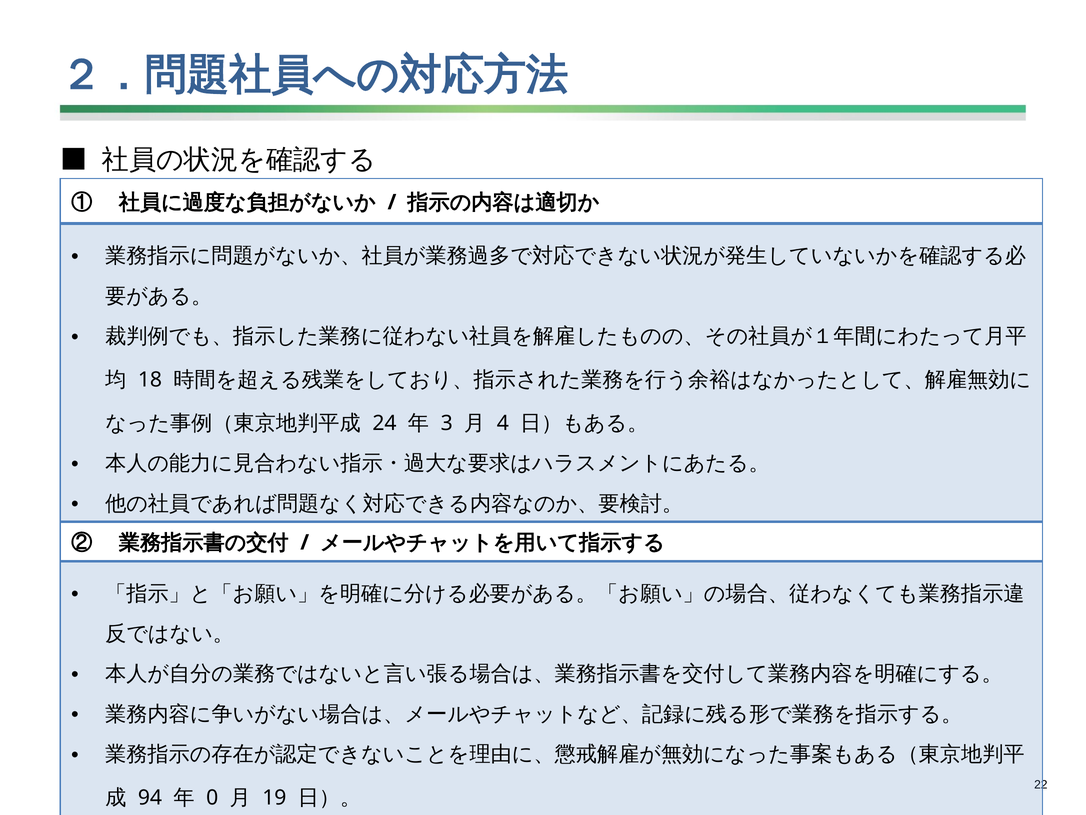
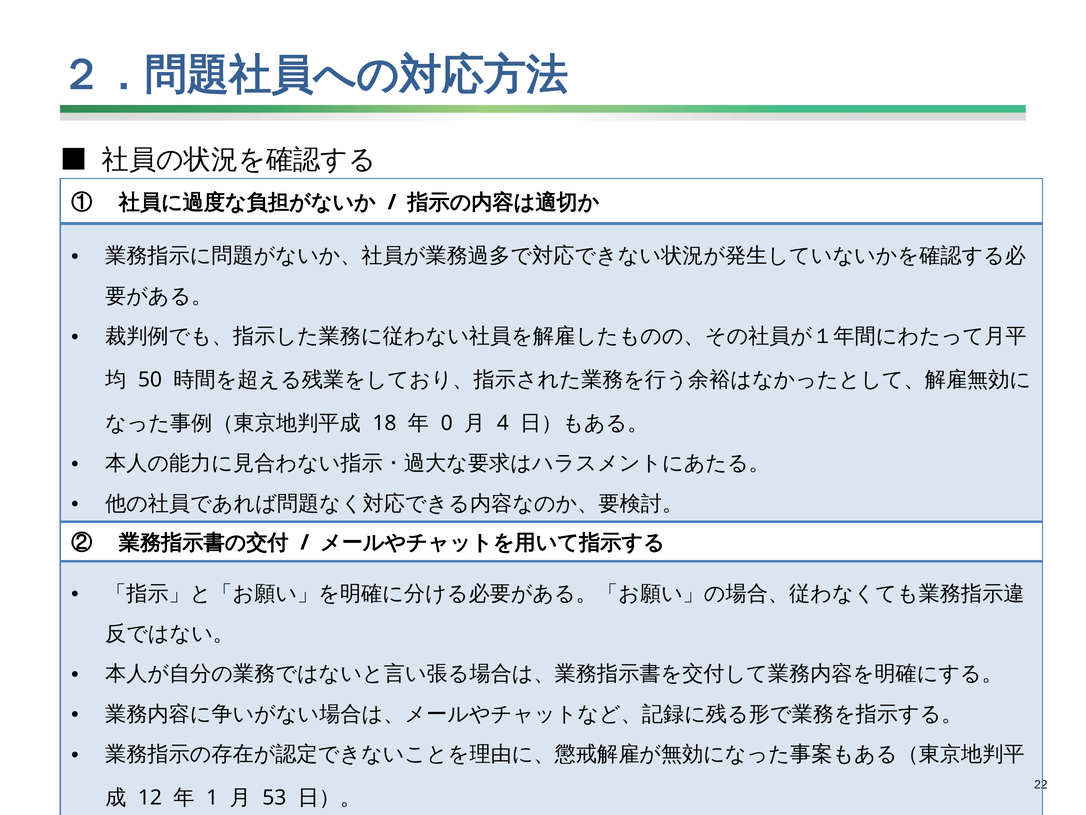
18: 18 -> 50
24: 24 -> 18
3: 3 -> 0
94: 94 -> 12
0: 0 -> 1
19: 19 -> 53
